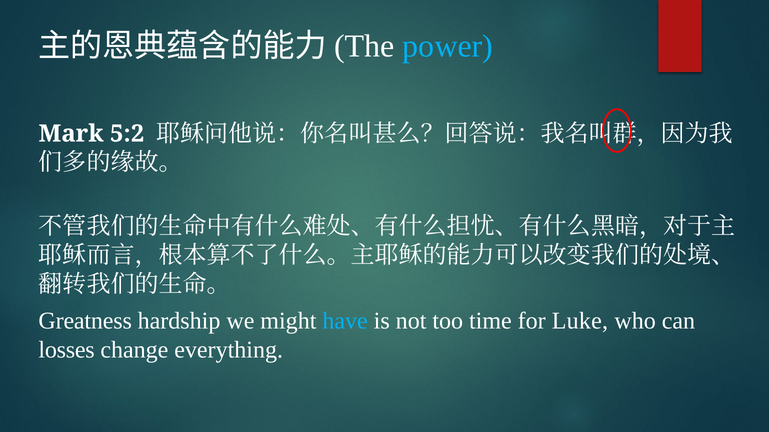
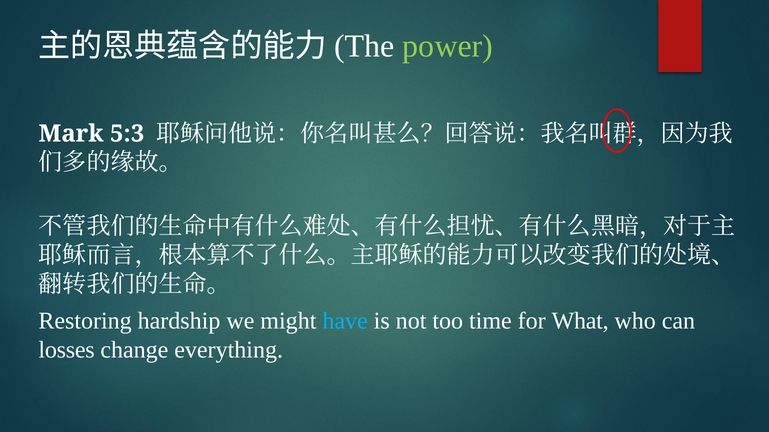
power colour: light blue -> light green
5:2: 5:2 -> 5:3
Greatness: Greatness -> Restoring
Luke: Luke -> What
